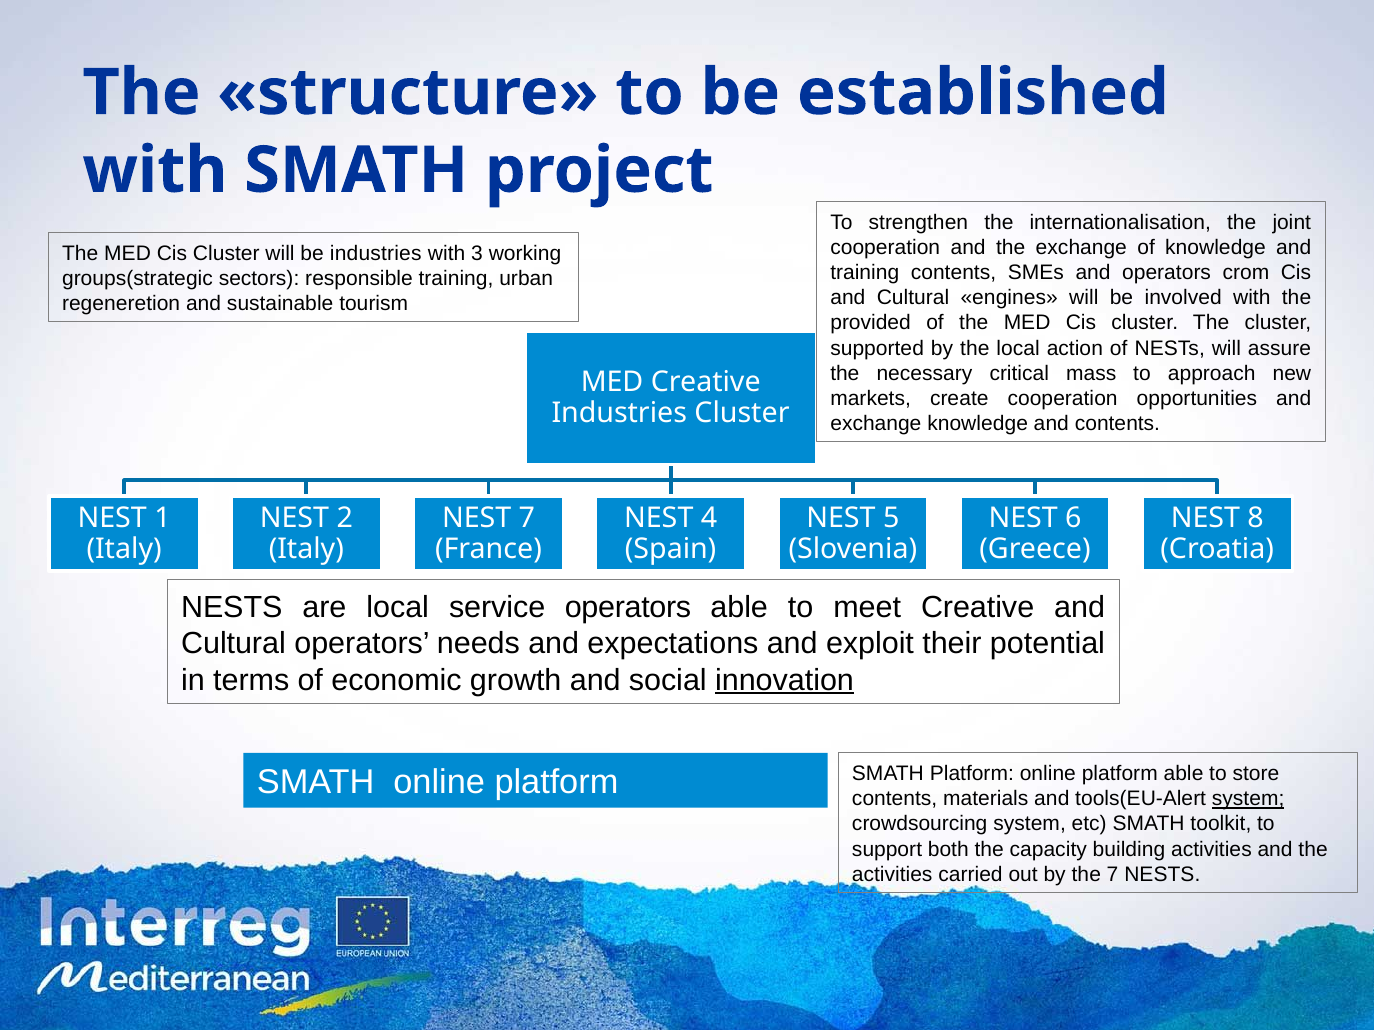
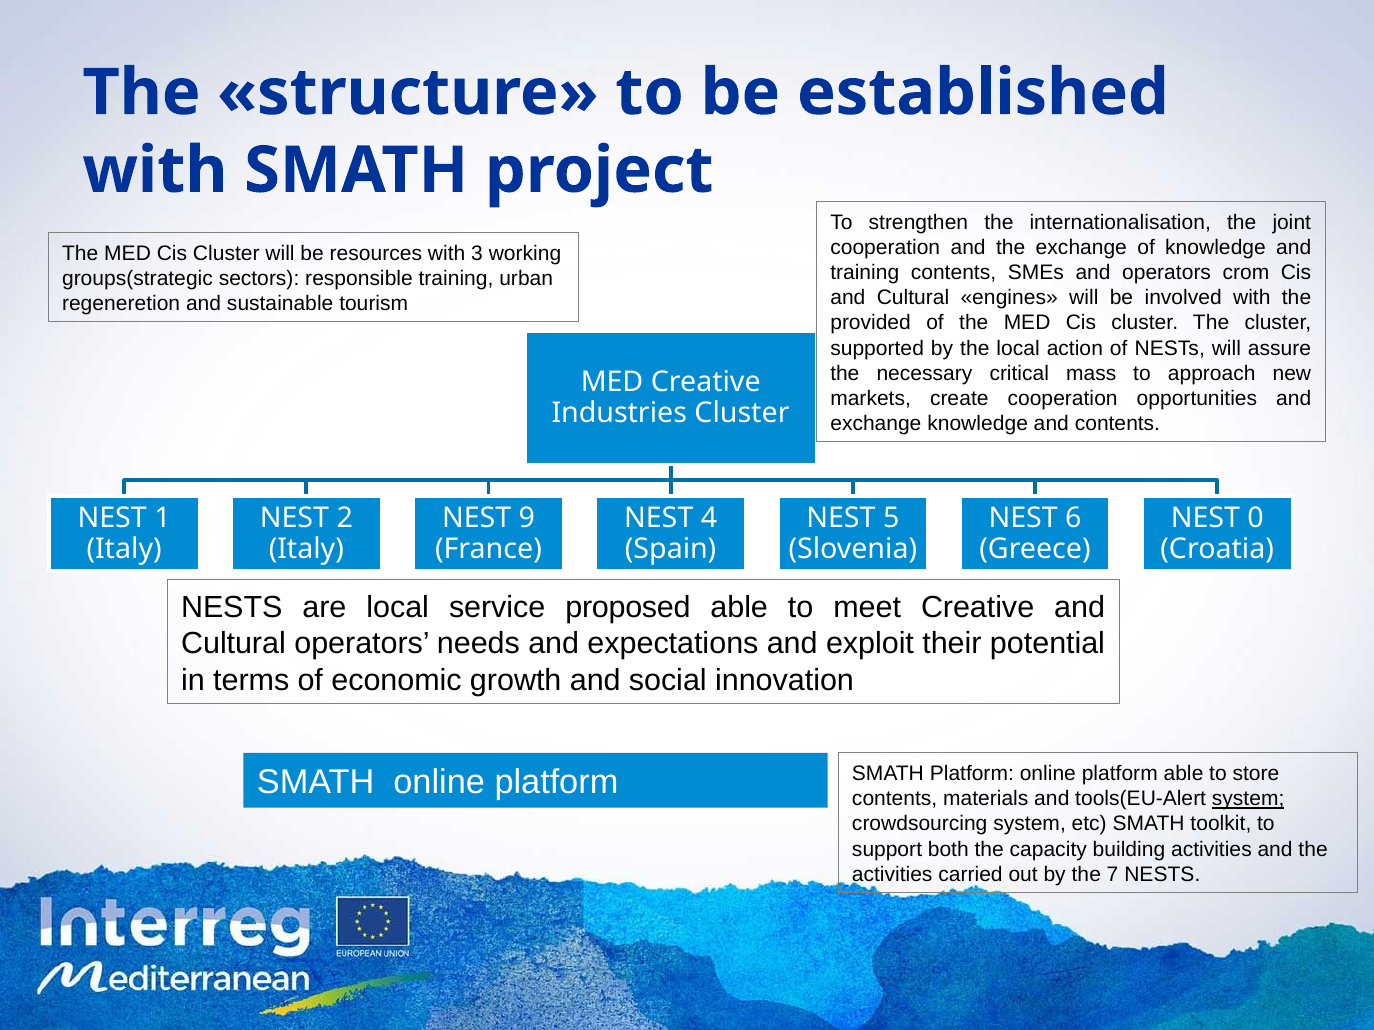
be industries: industries -> resources
7 at (527, 518): 7 -> 9
8: 8 -> 0
service operators: operators -> proposed
innovation underline: present -> none
